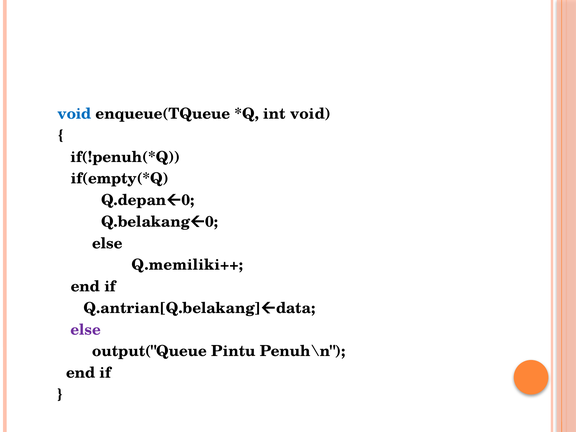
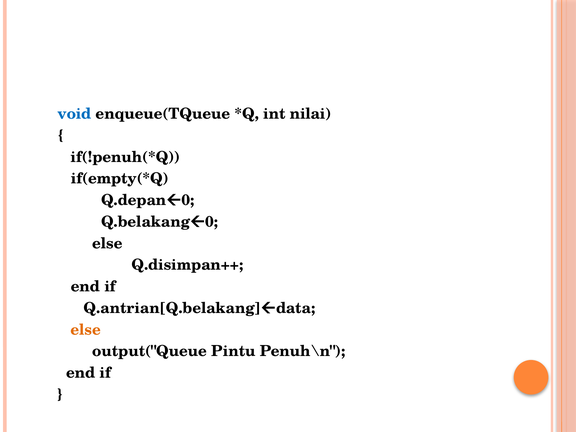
int void: void -> nilai
Q.memiliki++: Q.memiliki++ -> Q.disimpan++
else at (86, 330) colour: purple -> orange
